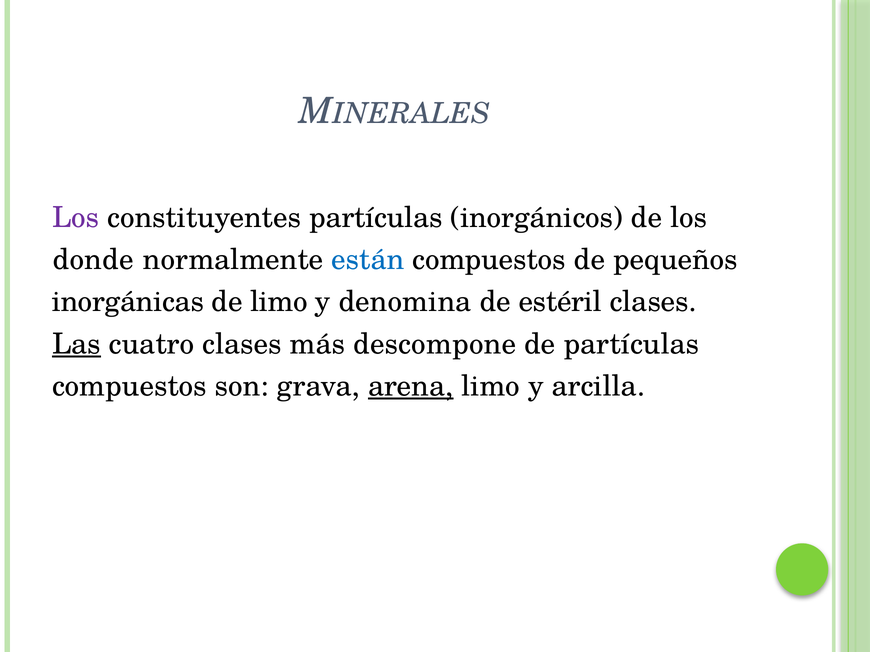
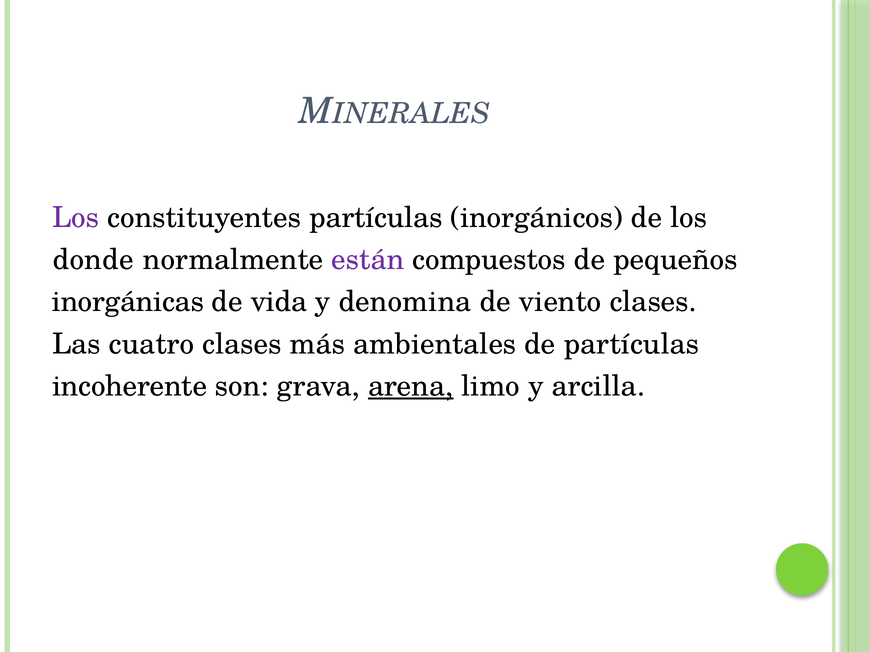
están colour: blue -> purple
de limo: limo -> vida
estéril: estéril -> viento
Las underline: present -> none
descompone: descompone -> ambientales
compuestos at (129, 386): compuestos -> incoherente
